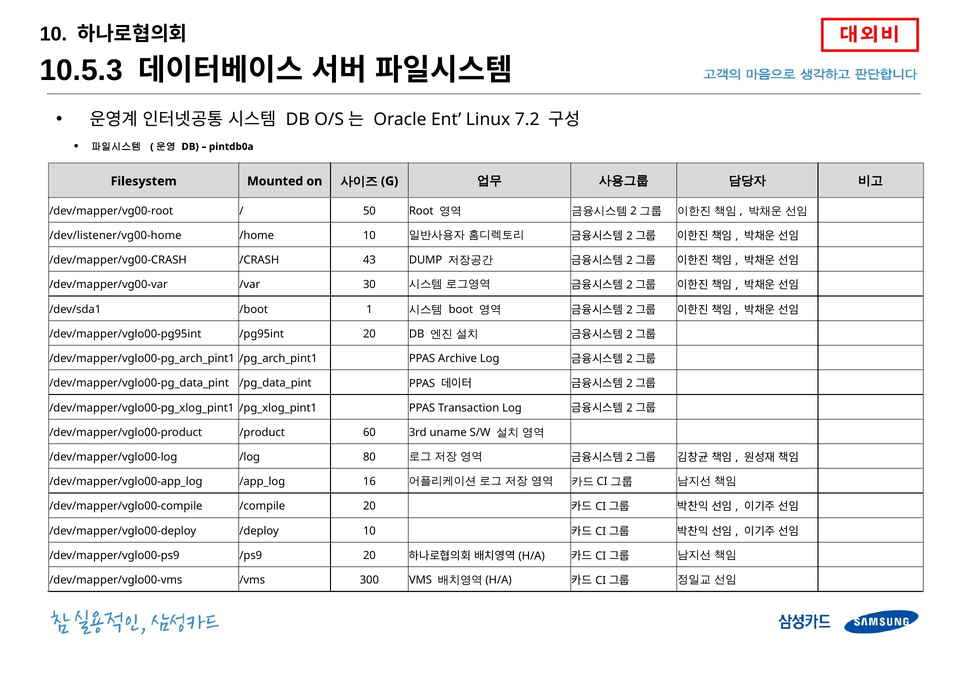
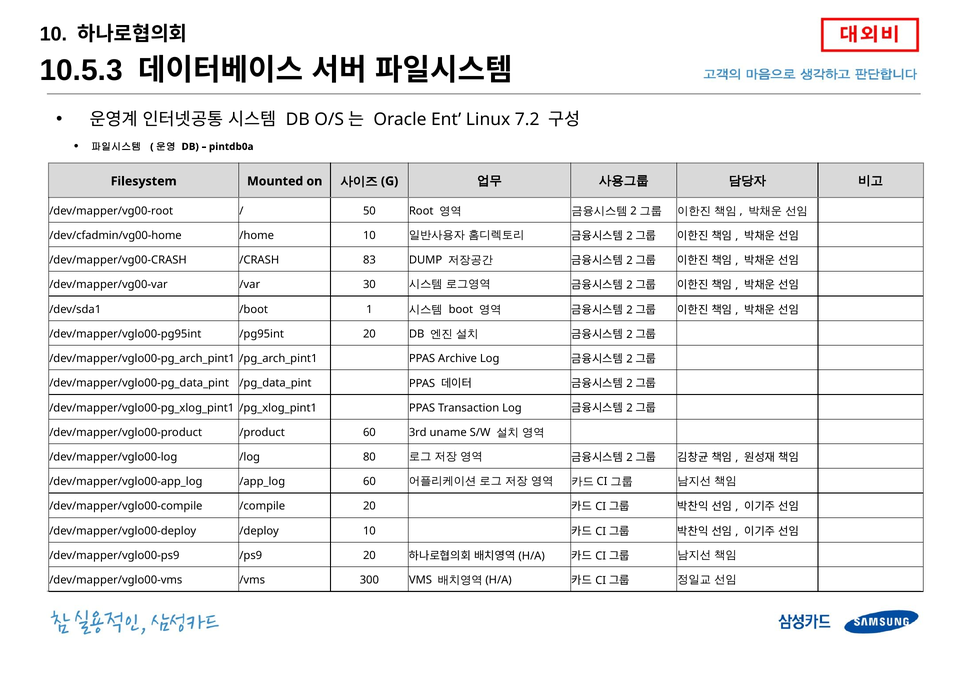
/dev/listener/vg00-home: /dev/listener/vg00-home -> /dev/cfadmin/vg00-home
43: 43 -> 83
16 at (369, 482): 16 -> 60
